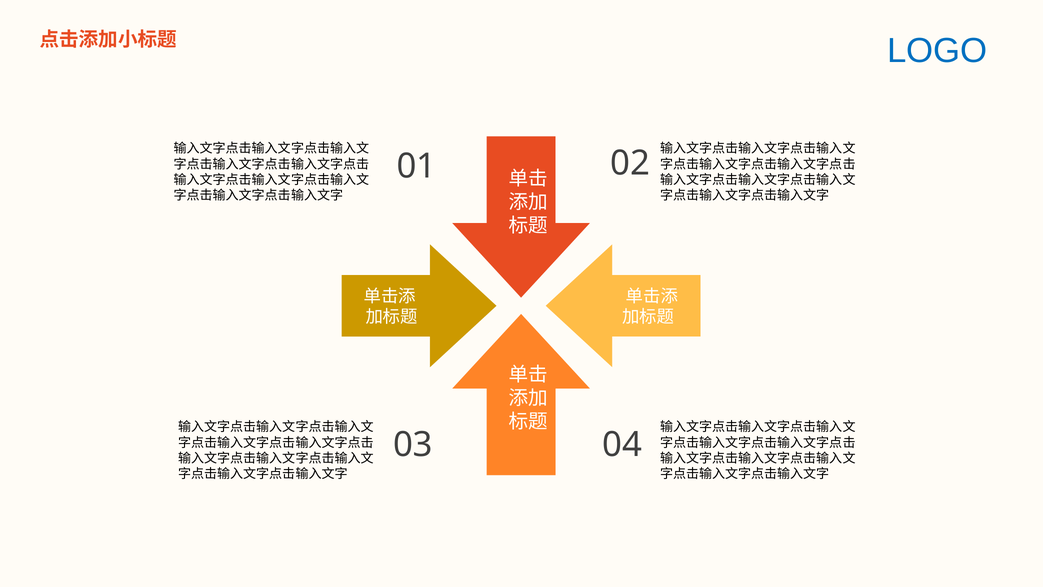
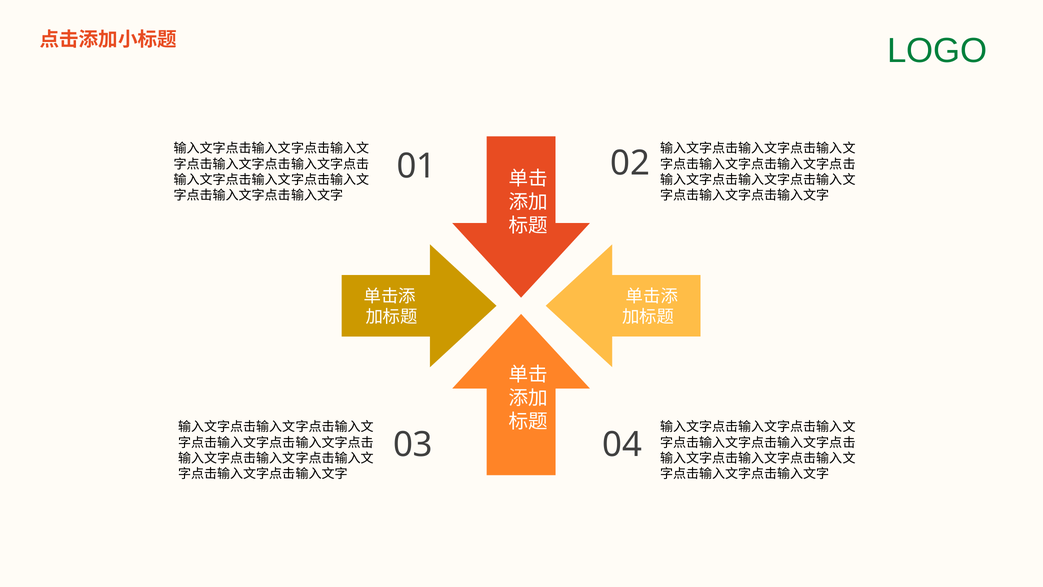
LOGO colour: blue -> green
